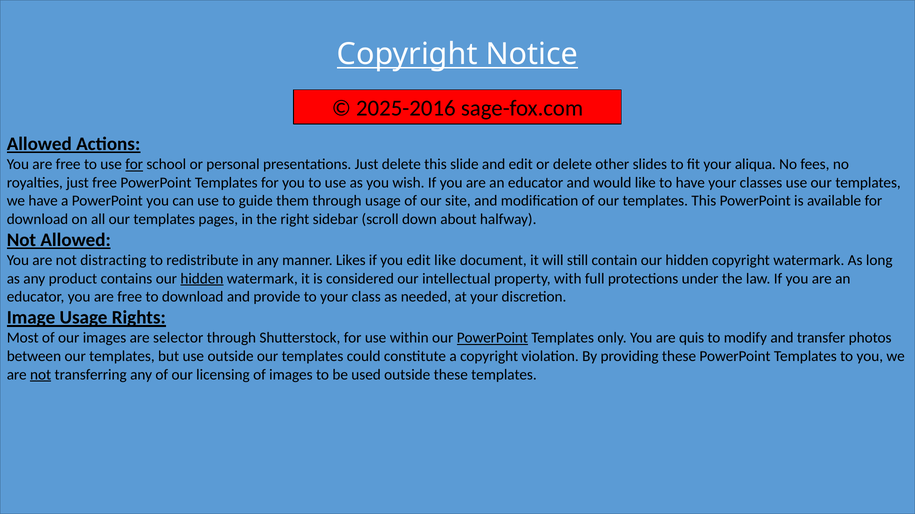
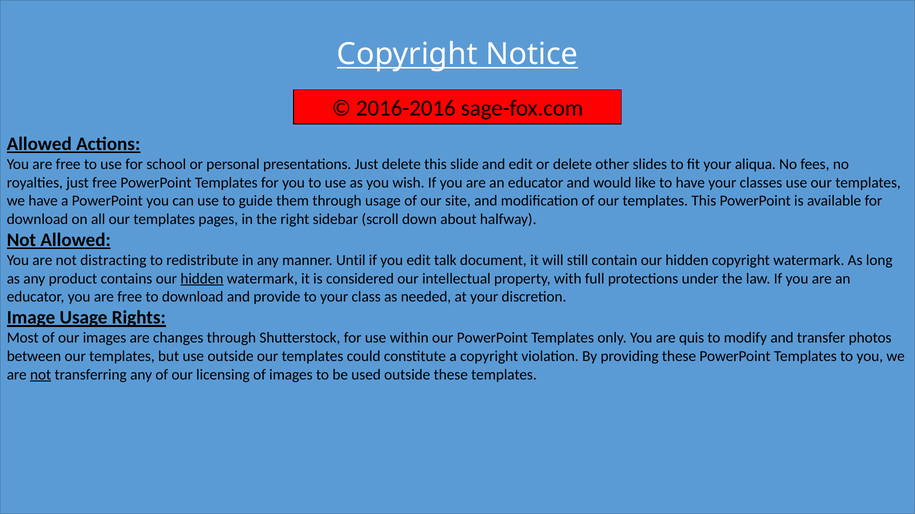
2025-2016: 2025-2016 -> 2016-2016
for at (134, 165) underline: present -> none
Likes: Likes -> Until
edit like: like -> talk
selector: selector -> changes
PowerPoint at (492, 338) underline: present -> none
